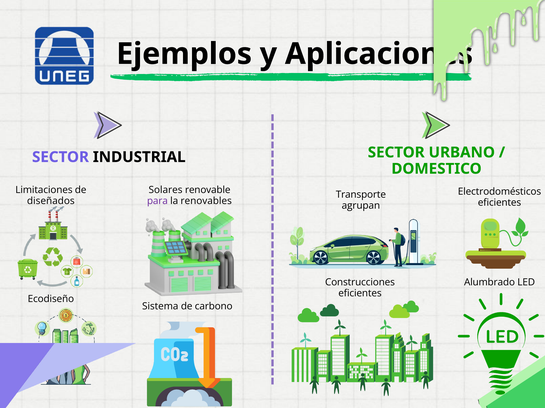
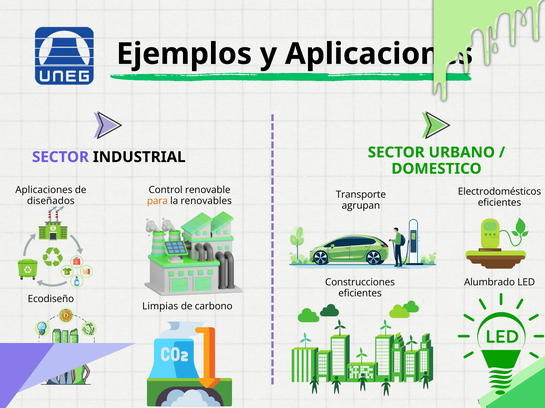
Limitaciones at (44, 190): Limitaciones -> Aplicaciones
Solares: Solares -> Control
para colour: purple -> orange
Sistema: Sistema -> Limpias
